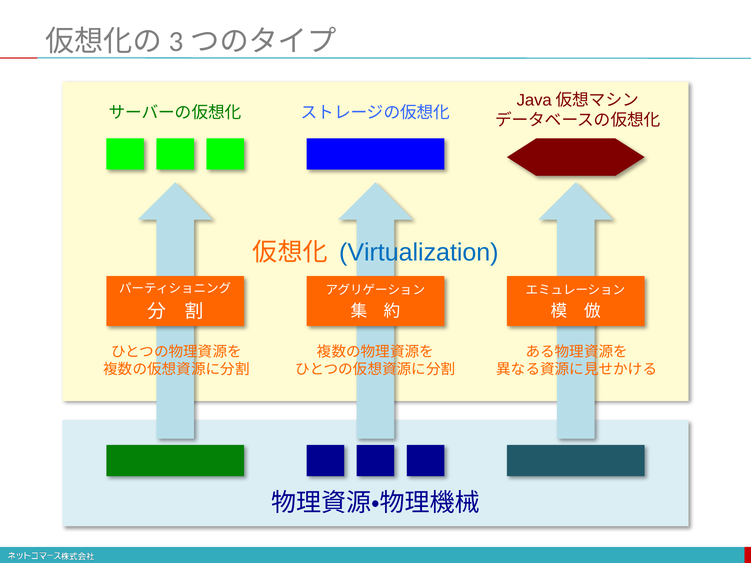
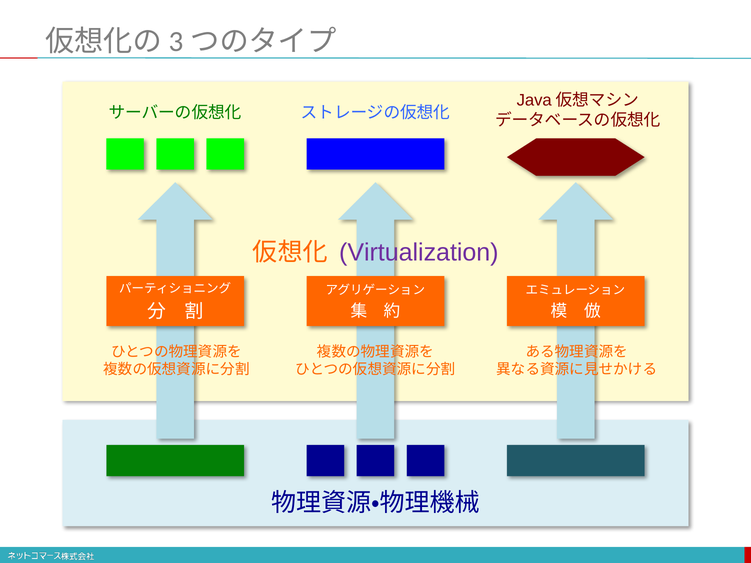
Virtualization colour: blue -> purple
